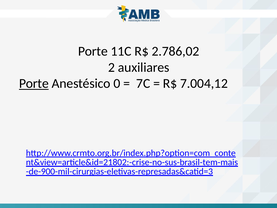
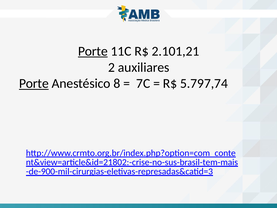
Porte at (93, 51) underline: none -> present
2.786,02: 2.786,02 -> 2.101,21
0: 0 -> 8
7.004,12: 7.004,12 -> 5.797,74
